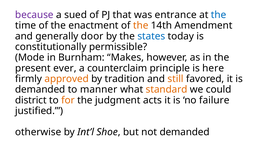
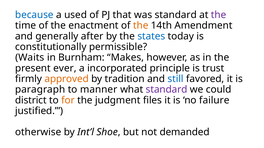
because colour: purple -> blue
sued: sued -> used
was entrance: entrance -> standard
the at (219, 15) colour: blue -> purple
door: door -> after
Mode: Mode -> Waits
counterclaim: counterclaim -> incorporated
here: here -> trust
still colour: orange -> blue
demanded at (40, 90): demanded -> paragraph
standard at (167, 90) colour: orange -> purple
acts: acts -> files
